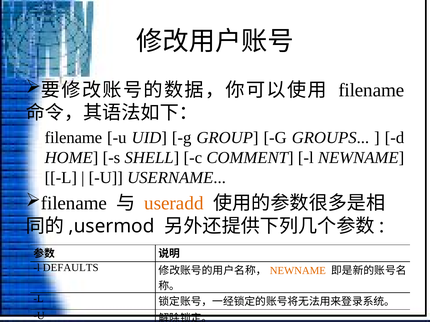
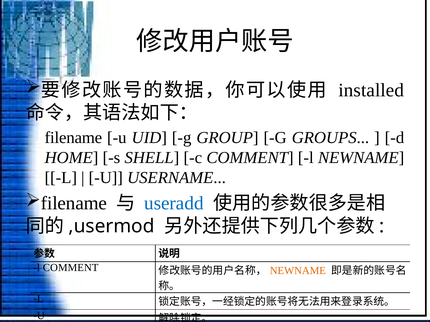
filename at (371, 90): filename -> installed
useradd colour: orange -> blue
l DEFAULTS: DEFAULTS -> COMMENT
